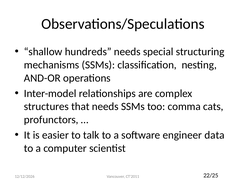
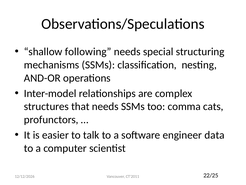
hundreds: hundreds -> following
